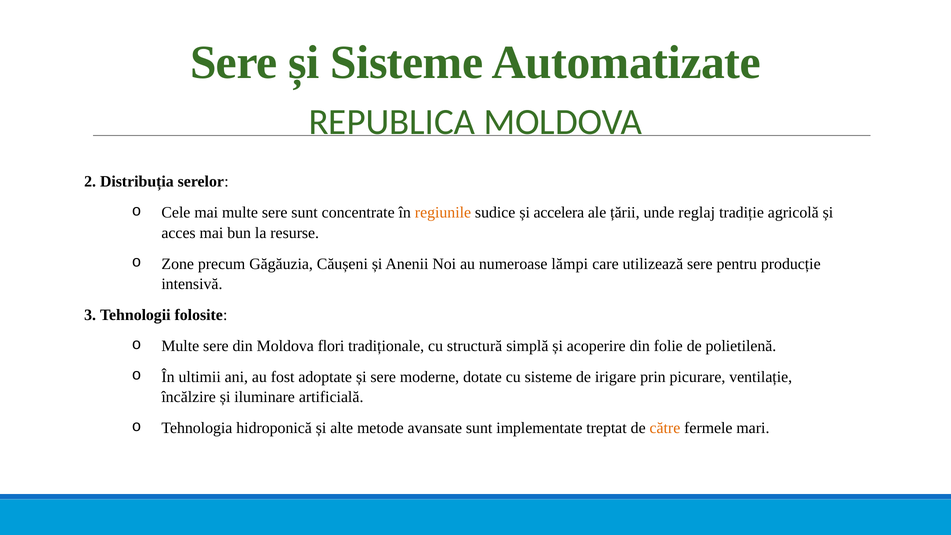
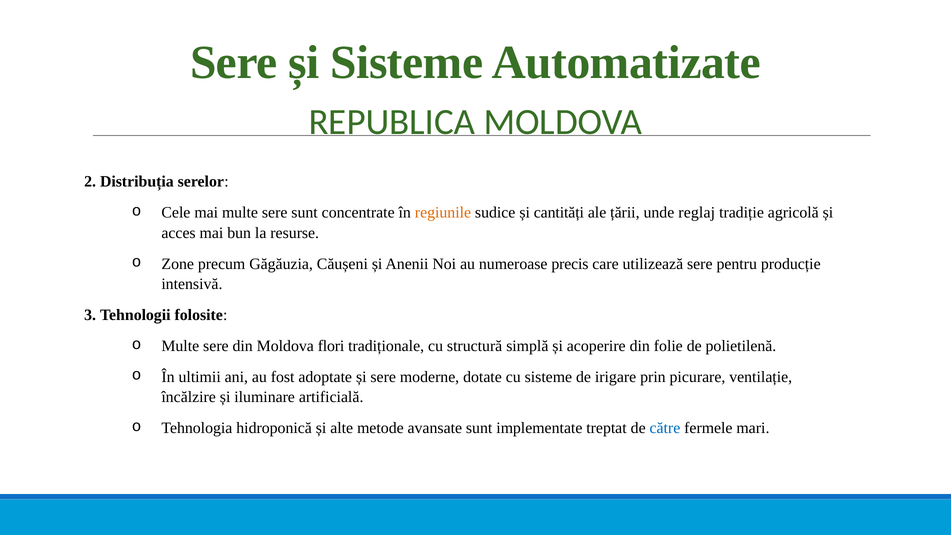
accelera: accelera -> cantități
lămpi: lămpi -> precis
către colour: orange -> blue
